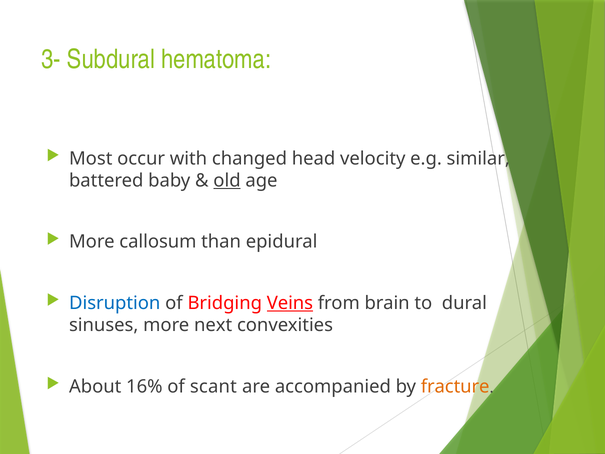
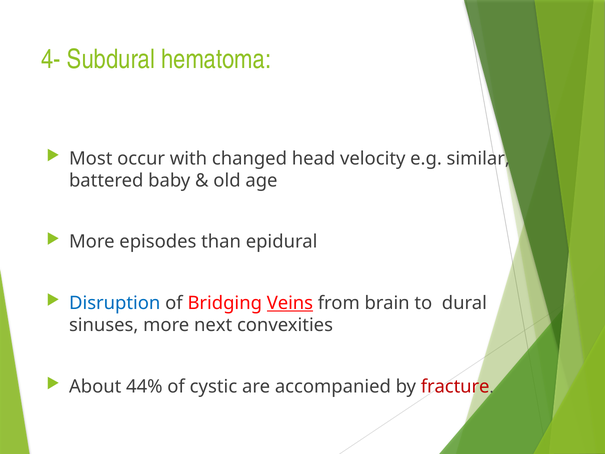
3-: 3- -> 4-
old underline: present -> none
callosum: callosum -> episodes
16%: 16% -> 44%
scant: scant -> cystic
fracture colour: orange -> red
